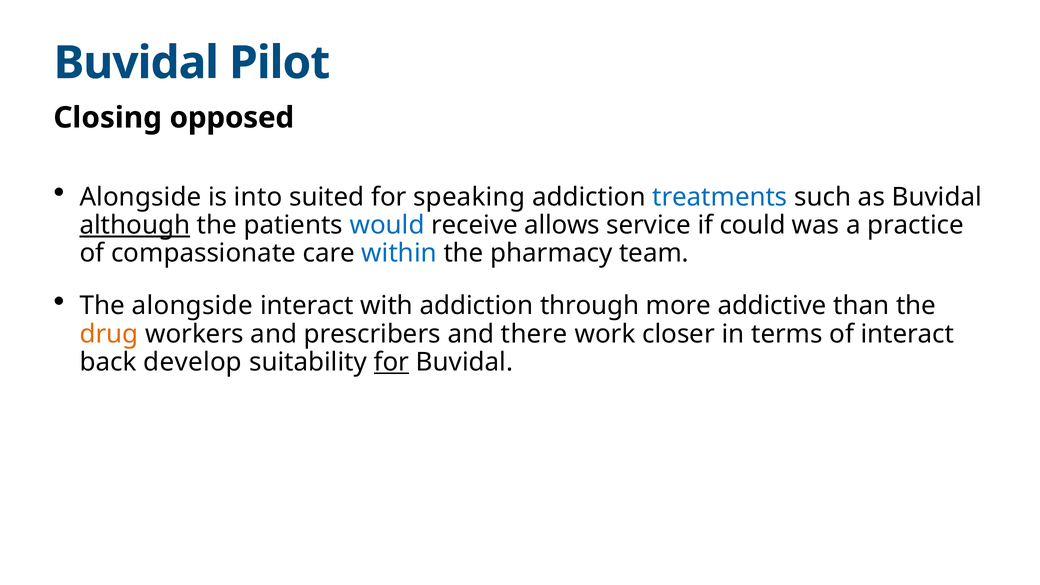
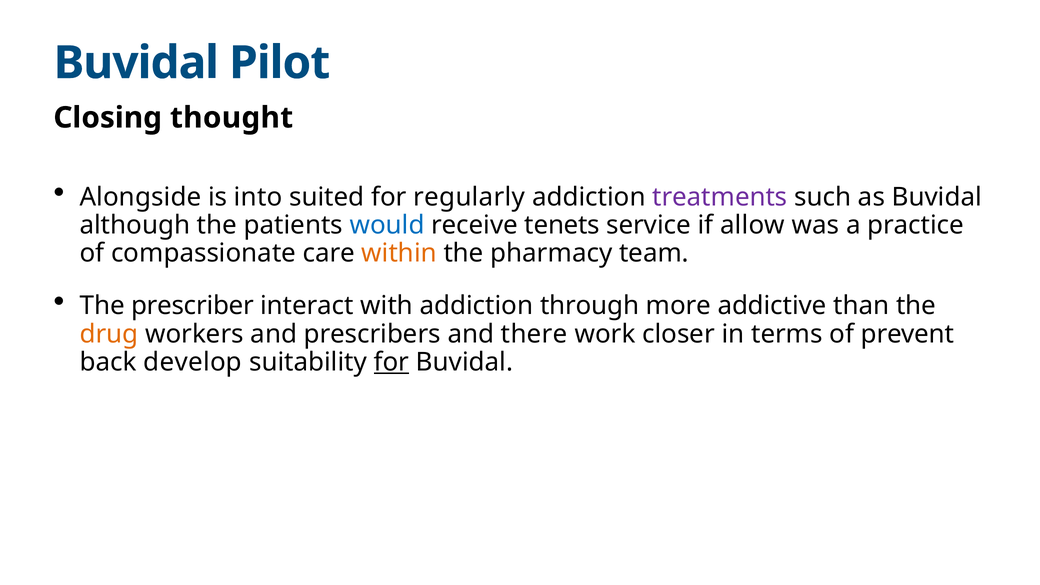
opposed: opposed -> thought
speaking: speaking -> regularly
treatments colour: blue -> purple
although underline: present -> none
allows: allows -> tenets
could: could -> allow
within colour: blue -> orange
The alongside: alongside -> prescriber
of interact: interact -> prevent
